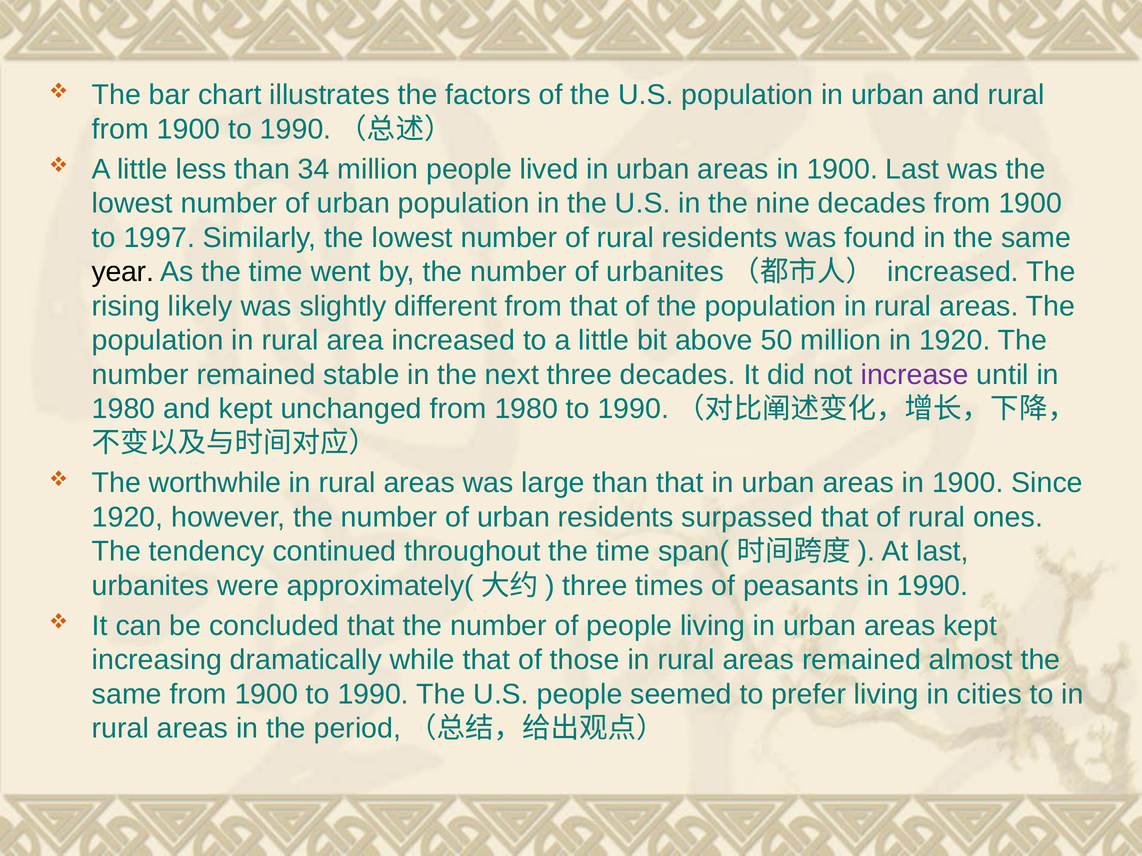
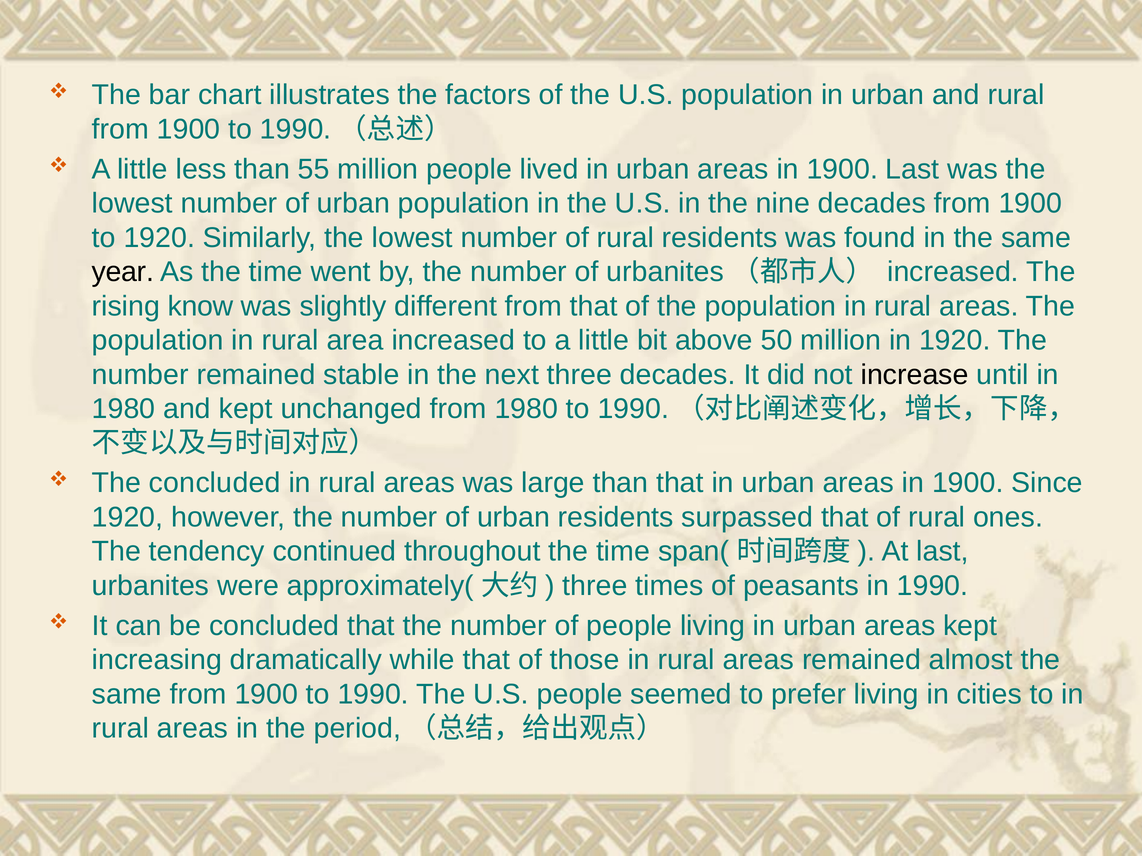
34: 34 -> 55
to 1997: 1997 -> 1920
likely: likely -> know
increase colour: purple -> black
The worthwhile: worthwhile -> concluded
